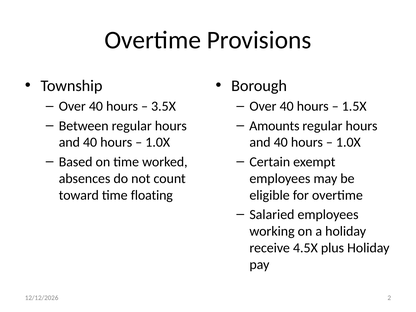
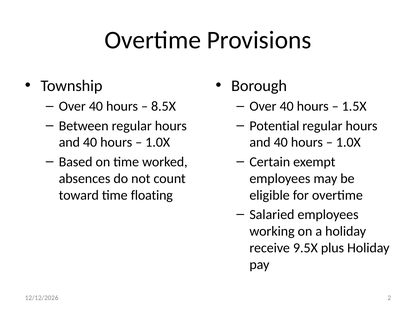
3.5X: 3.5X -> 8.5X
Amounts: Amounts -> Potential
4.5X: 4.5X -> 9.5X
